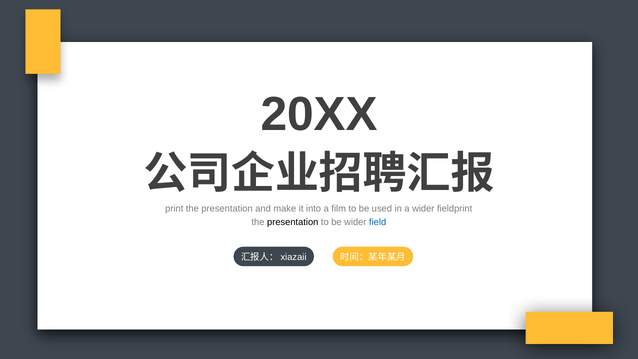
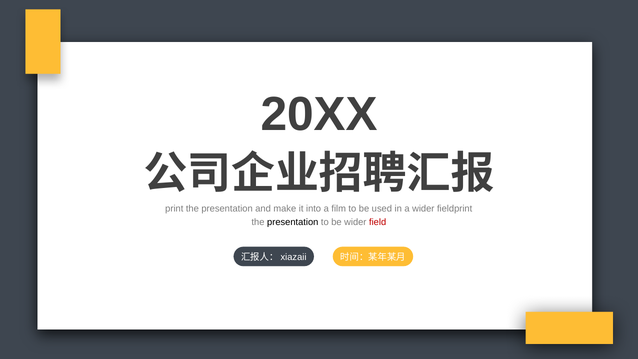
field colour: blue -> red
